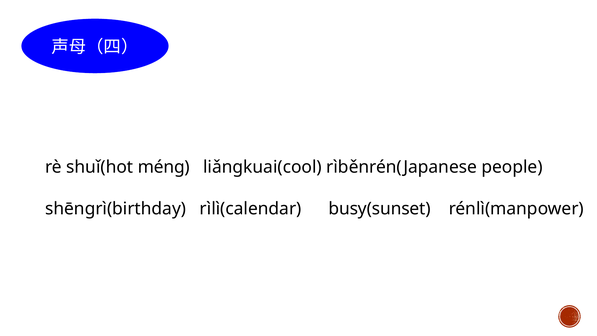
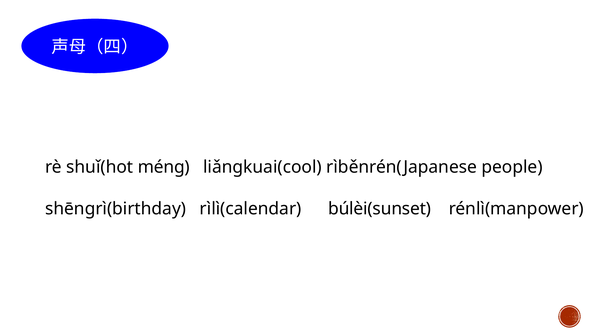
busy(sunset: busy(sunset -> búlèi(sunset
